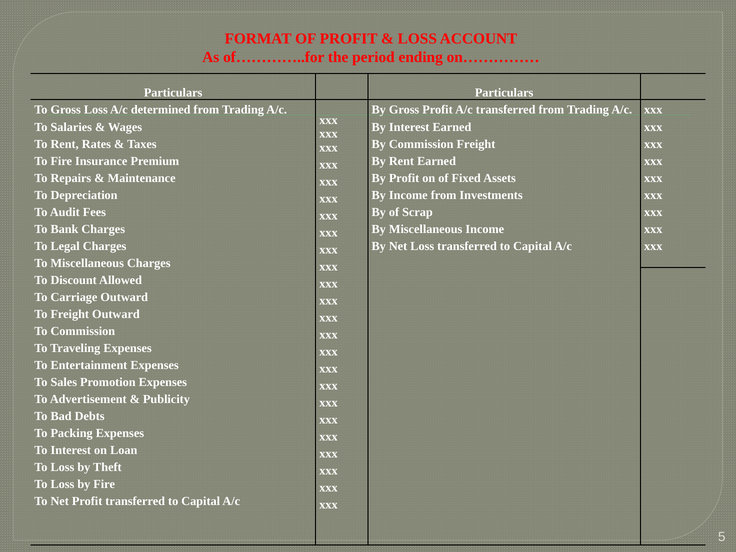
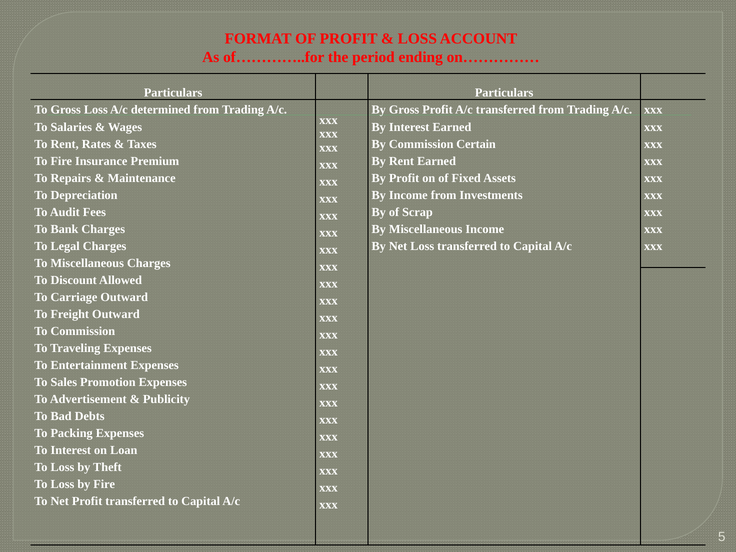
Commission Freight: Freight -> Certain
